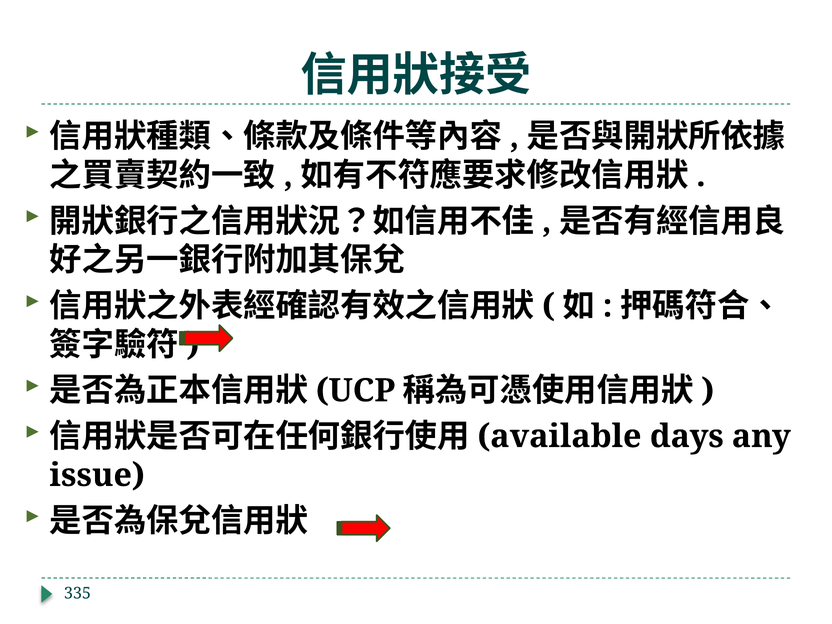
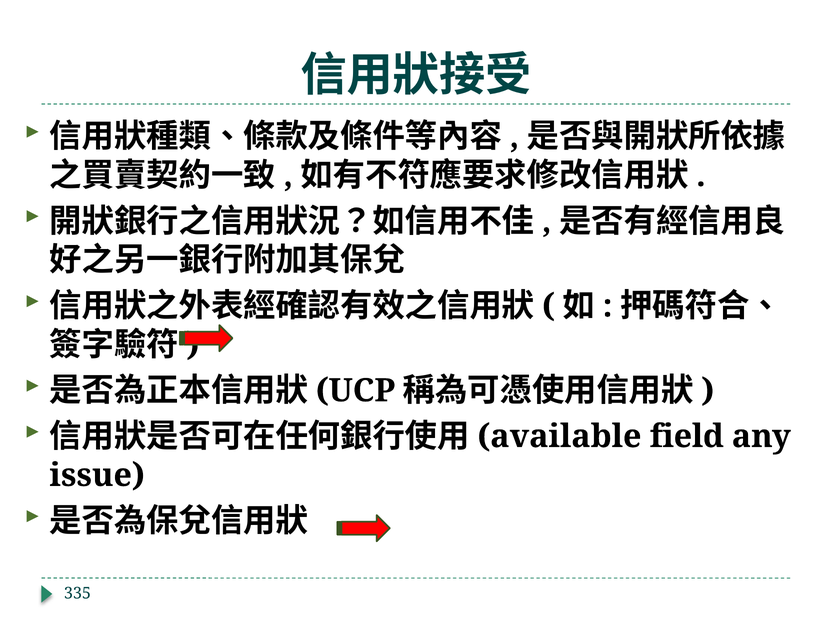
days: days -> field
